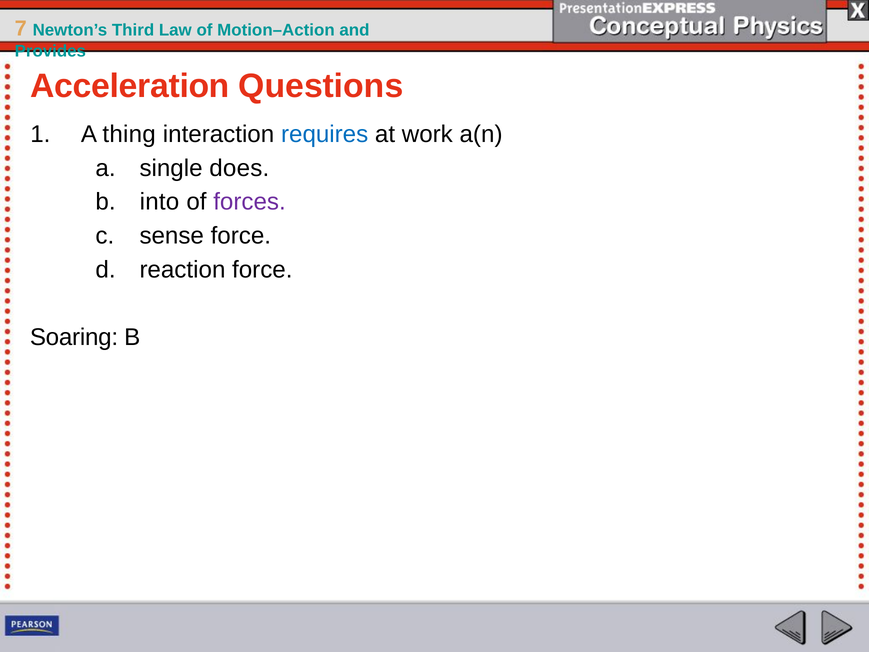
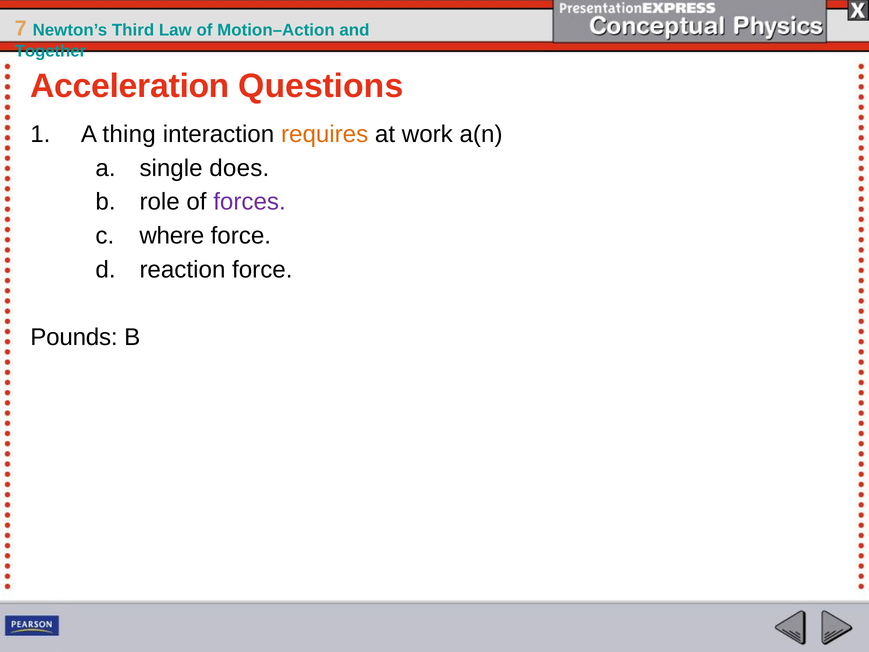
Provides: Provides -> Together
requires colour: blue -> orange
into: into -> role
sense: sense -> where
Soaring: Soaring -> Pounds
